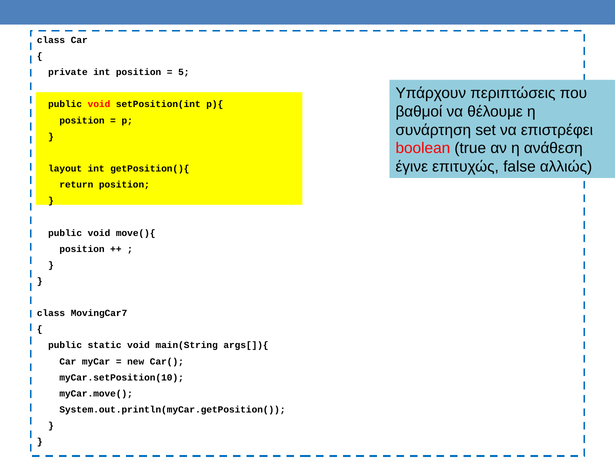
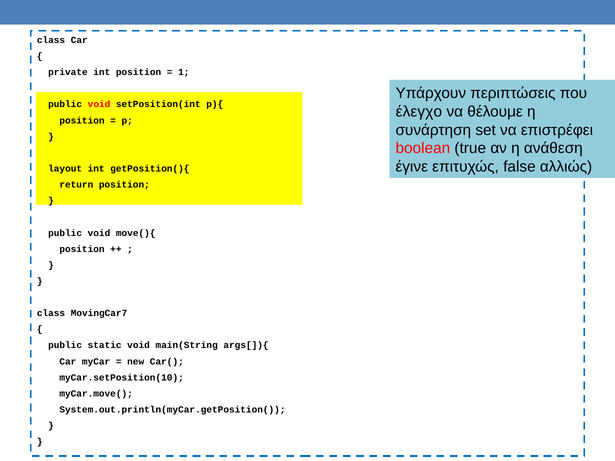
5: 5 -> 1
βαθμοί: βαθμοί -> έλεγχο
